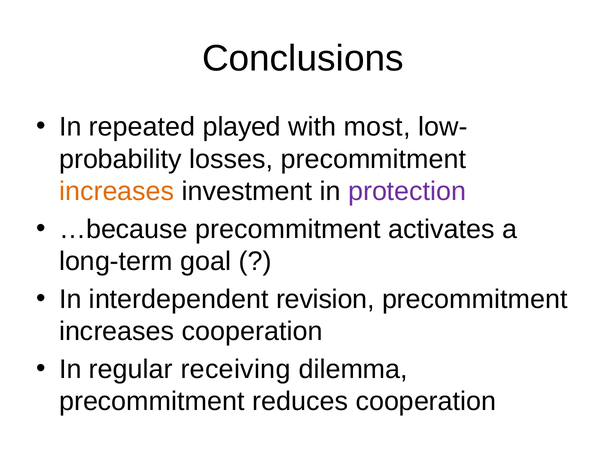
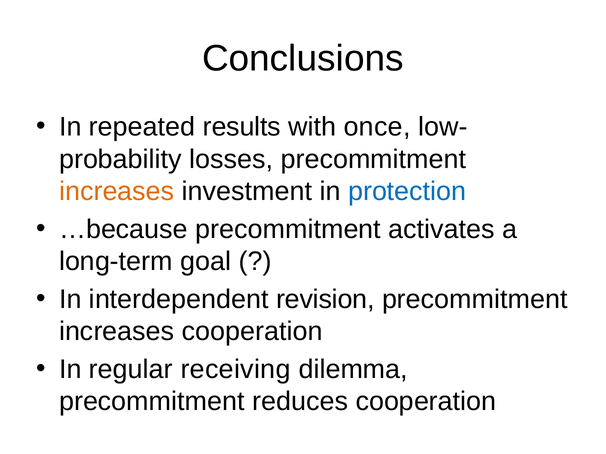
played: played -> results
most: most -> once
protection colour: purple -> blue
